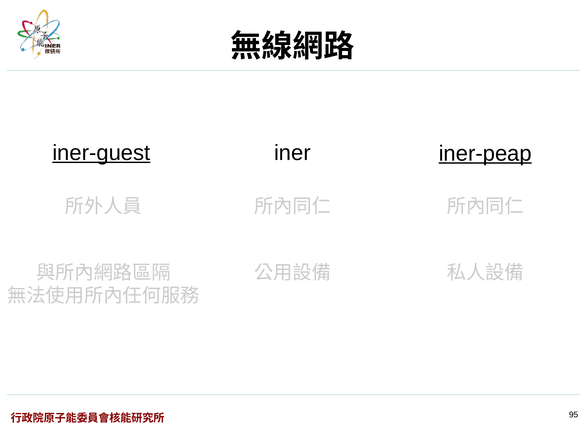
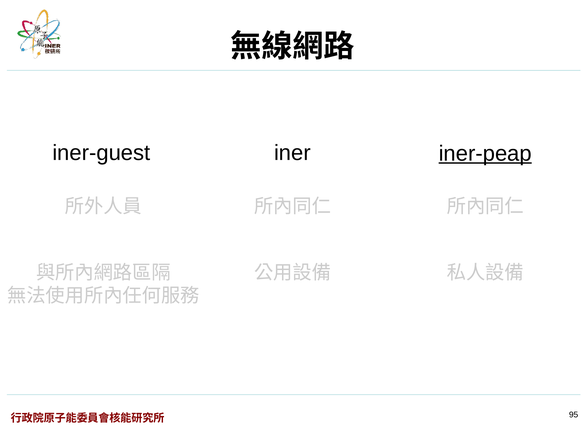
iner-guest underline: present -> none
